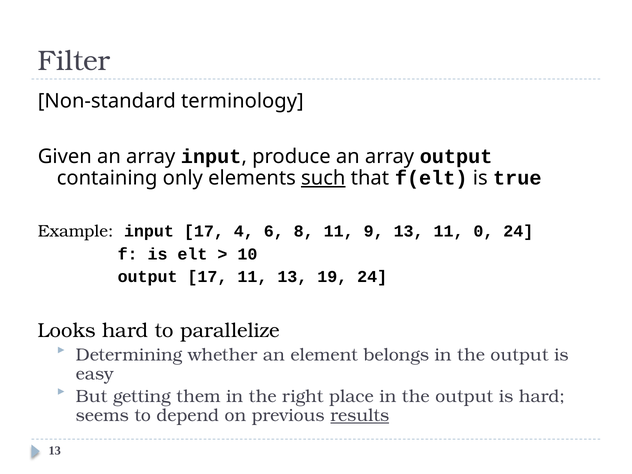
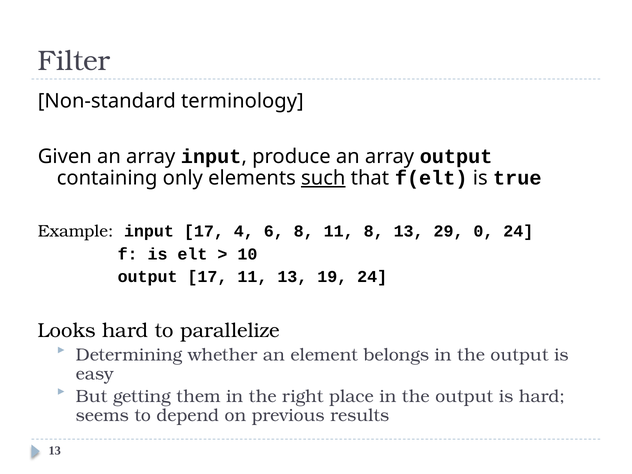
11 9: 9 -> 8
13 11: 11 -> 29
results underline: present -> none
